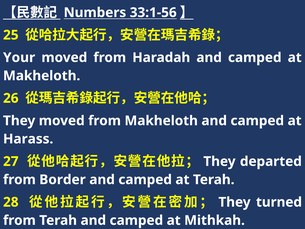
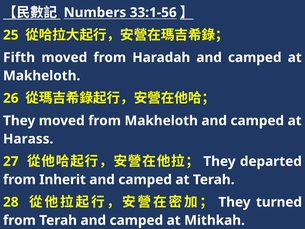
Your: Your -> Fifth
Border: Border -> Inherit
